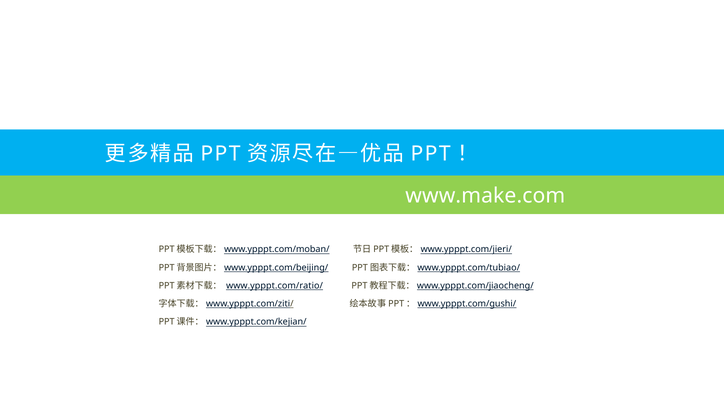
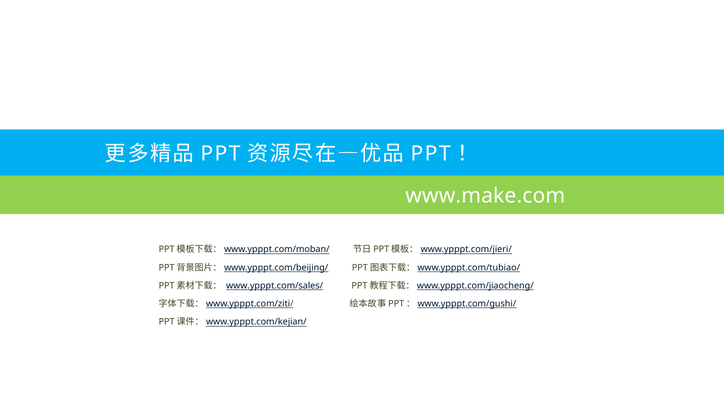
www.ypppt.com/ratio/: www.ypppt.com/ratio/ -> www.ypppt.com/sales/
